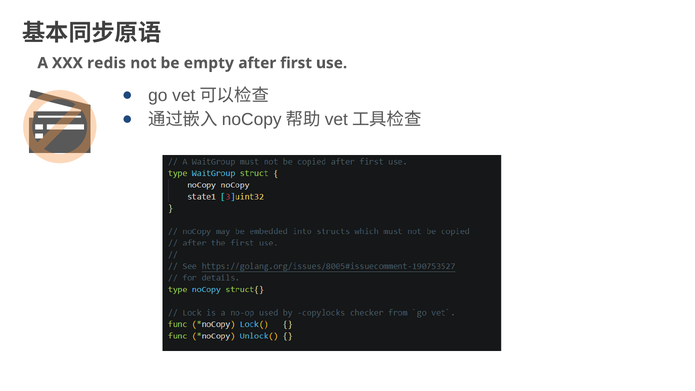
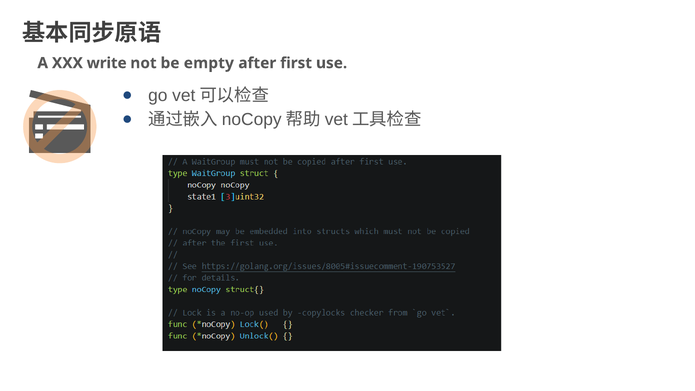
redis: redis -> write
